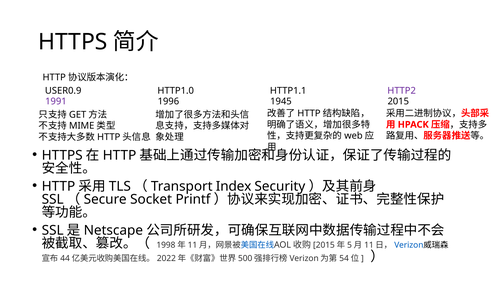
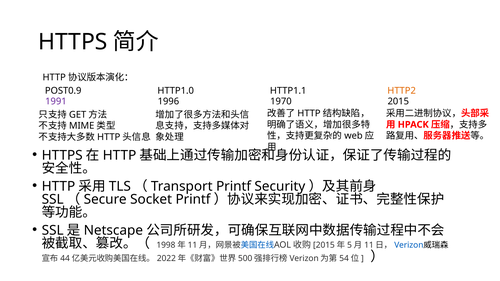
USER0.9: USER0.9 -> POST0.9
HTTP2 colour: purple -> orange
1945: 1945 -> 1970
Index at (234, 186): Index -> Printf
